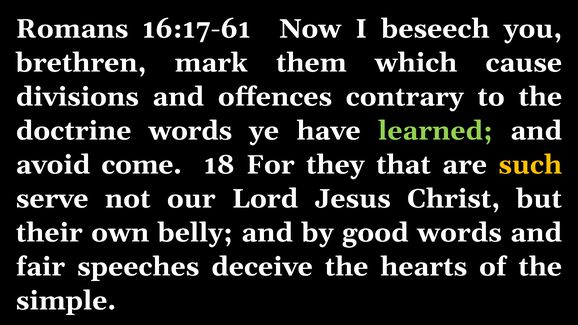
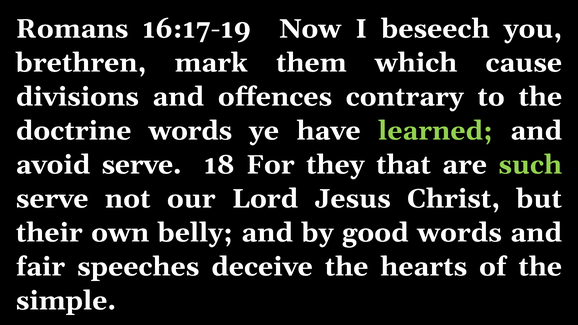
16:17-61: 16:17-61 -> 16:17-19
avoid come: come -> serve
such colour: yellow -> light green
